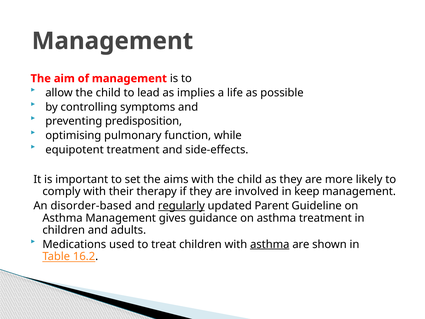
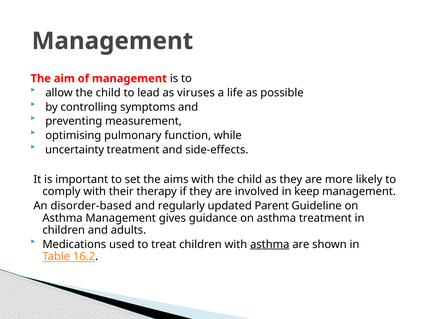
implies: implies -> viruses
predisposition: predisposition -> measurement
equipotent: equipotent -> uncertainty
regularly underline: present -> none
